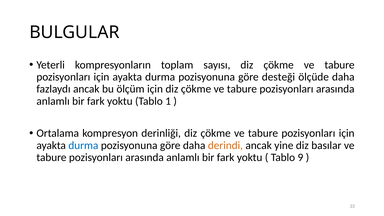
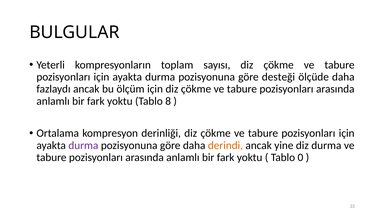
1: 1 -> 8
durma at (83, 145) colour: blue -> purple
diz basılar: basılar -> durma
9: 9 -> 0
